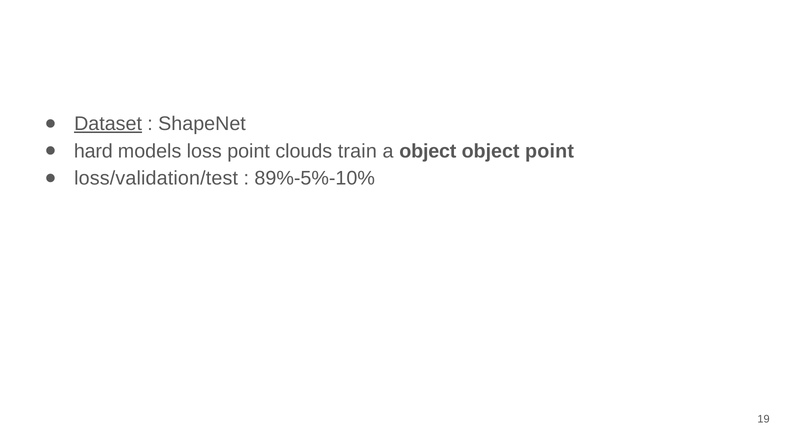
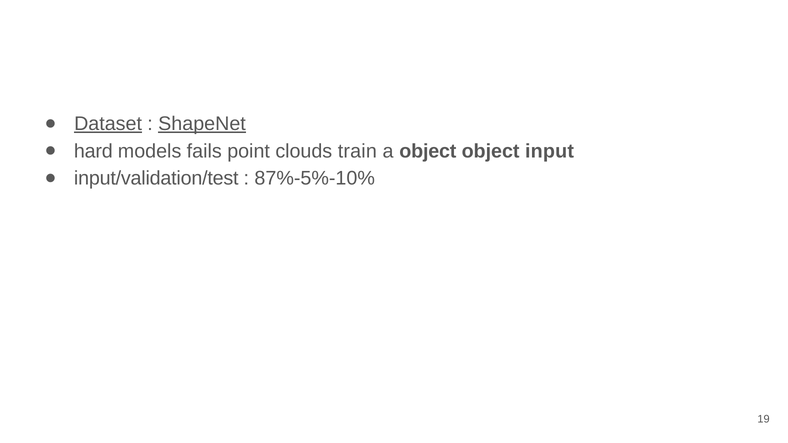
ShapeNet underline: none -> present
loss: loss -> fails
object point: point -> input
loss/validation/test: loss/validation/test -> input/validation/test
89%-5%-10%: 89%-5%-10% -> 87%-5%-10%
